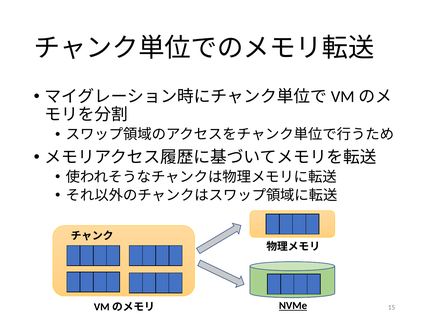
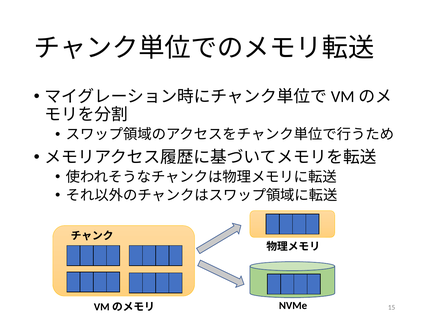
NVMe underline: present -> none
